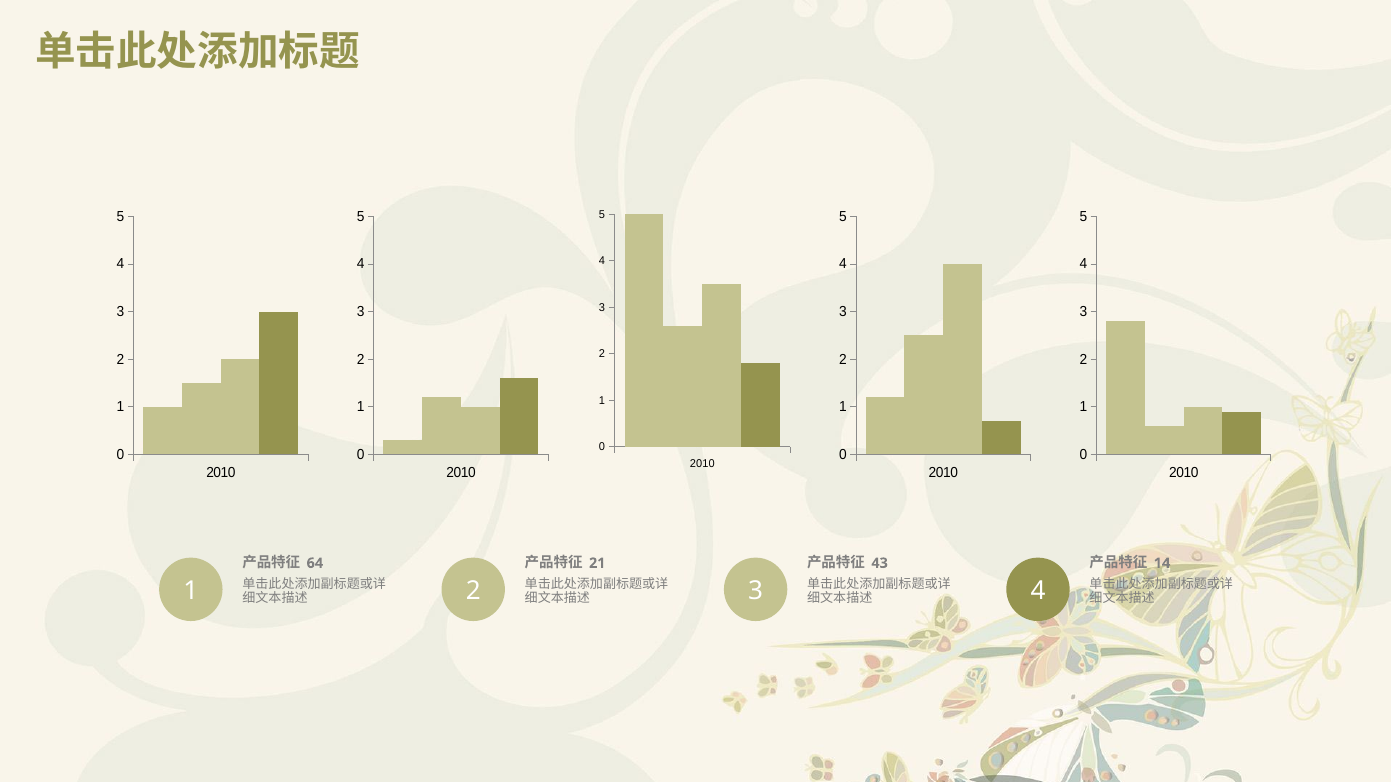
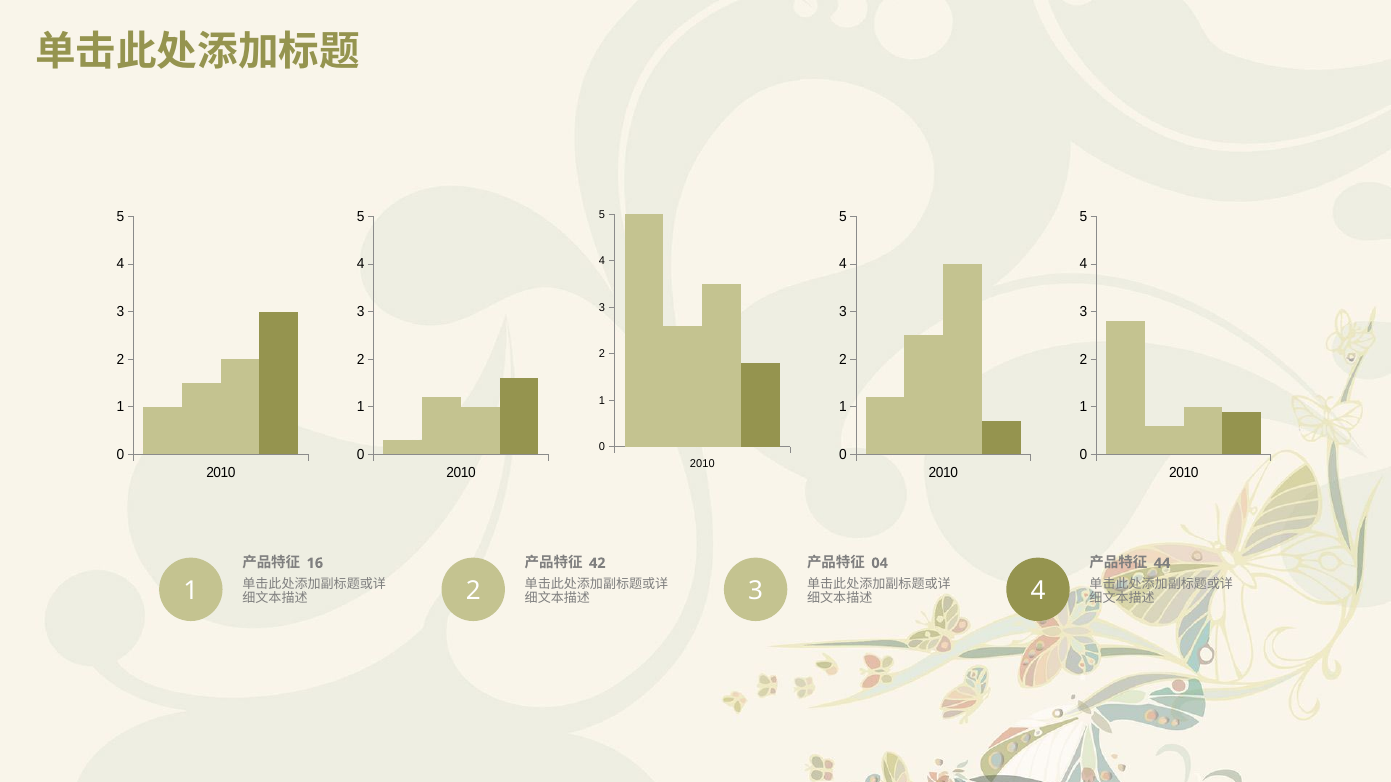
64: 64 -> 16
21: 21 -> 42
43: 43 -> 04
14: 14 -> 44
